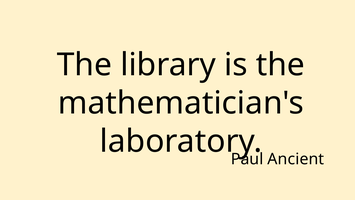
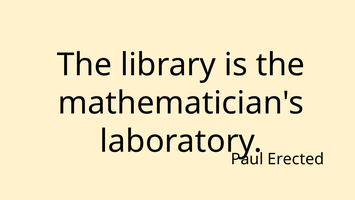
Ancient: Ancient -> Erected
